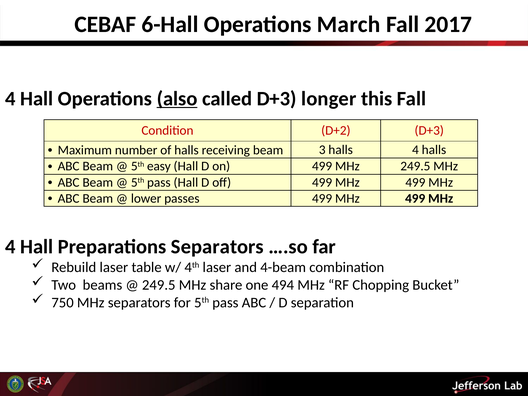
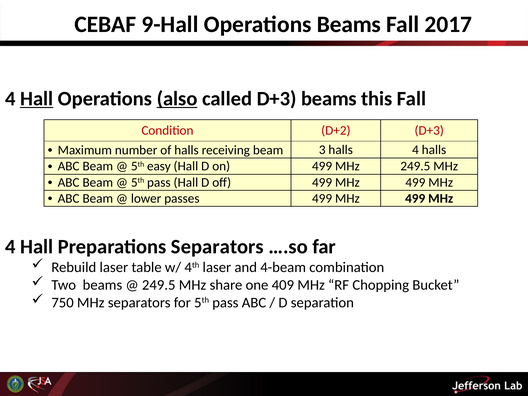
6-Hall: 6-Hall -> 9-Hall
Operations March: March -> Beams
Hall at (37, 99) underline: none -> present
D+3 longer: longer -> beams
494: 494 -> 409
